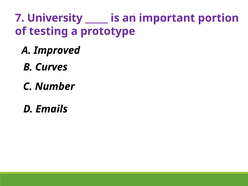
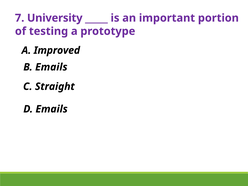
B Curves: Curves -> Emails
Number: Number -> Straight
